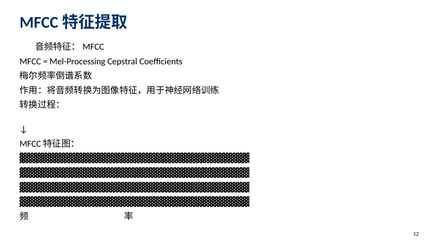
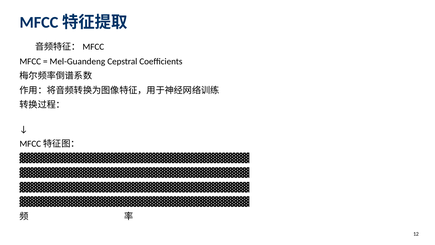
Mel-Processing: Mel-Processing -> Mel-Guandeng
